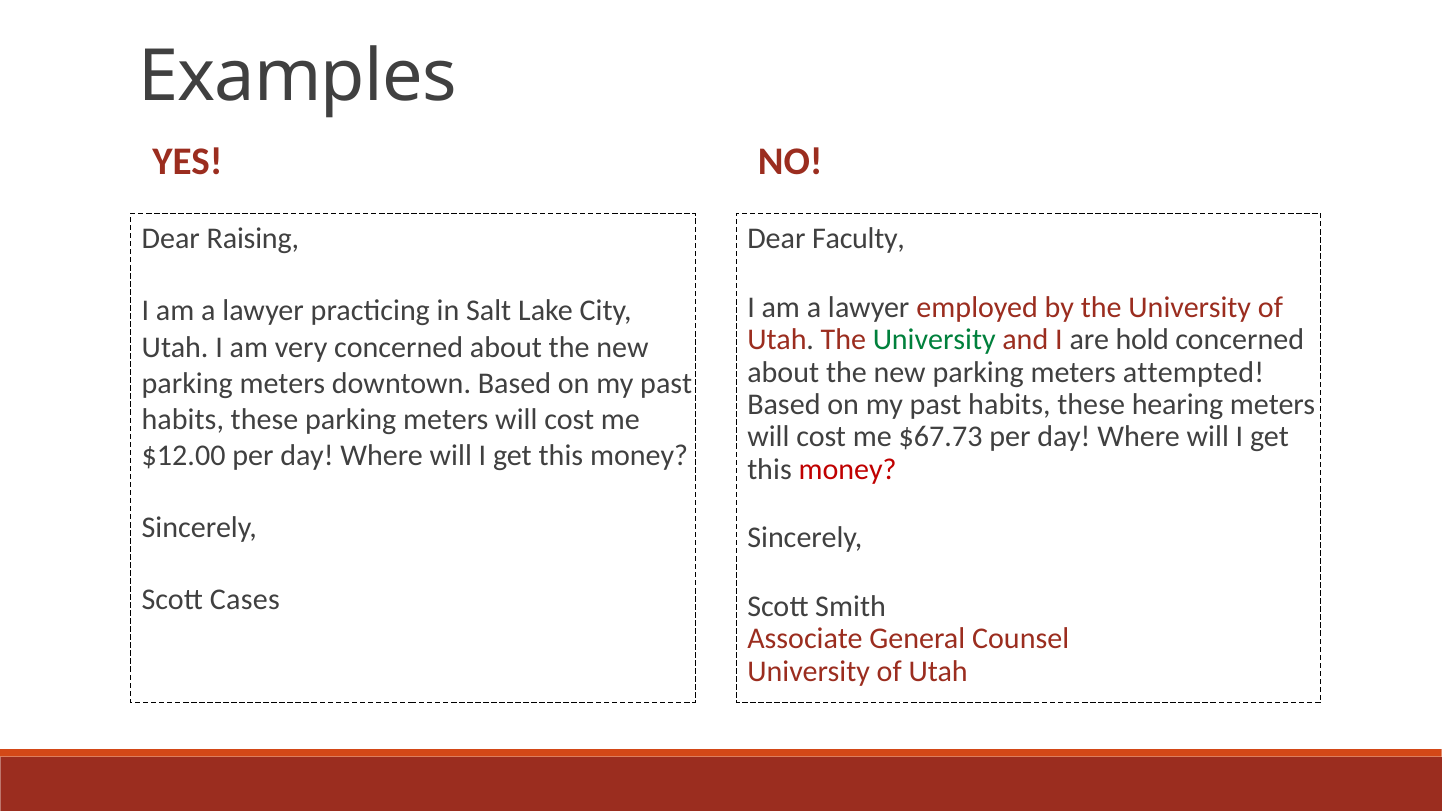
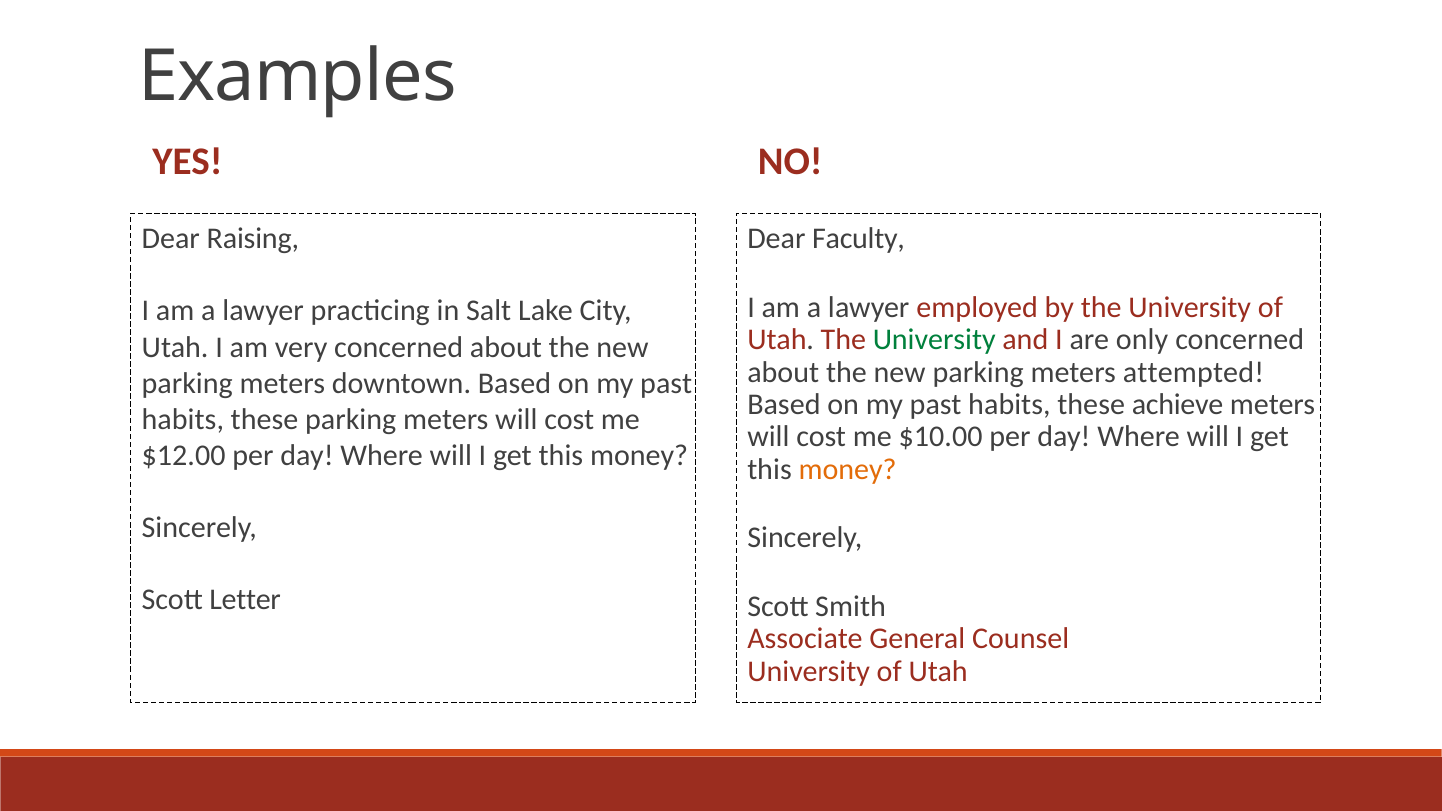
hold: hold -> only
hearing: hearing -> achieve
$67.73: $67.73 -> $10.00
money at (848, 470) colour: red -> orange
Cases: Cases -> Letter
